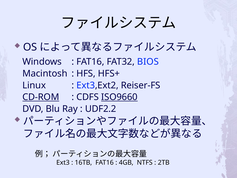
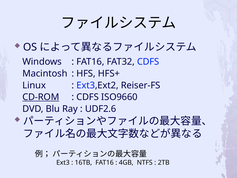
FAT32 BIOS: BIOS -> CDFS
ISO9660 underline: present -> none
UDF2.2: UDF2.2 -> UDF2.6
